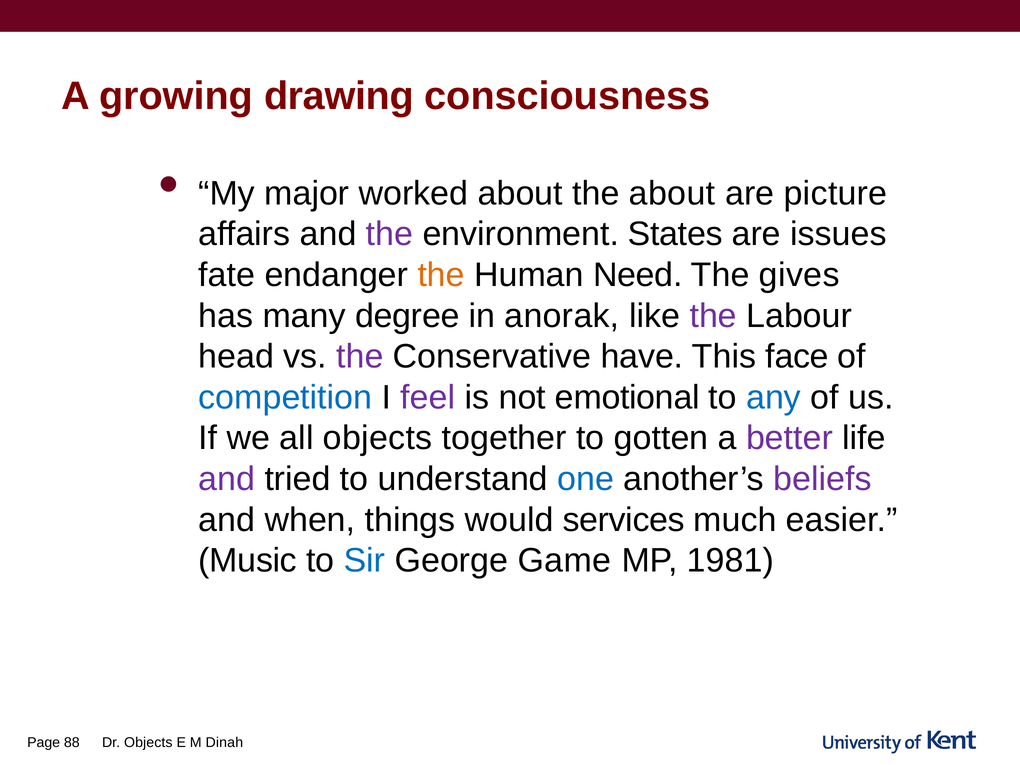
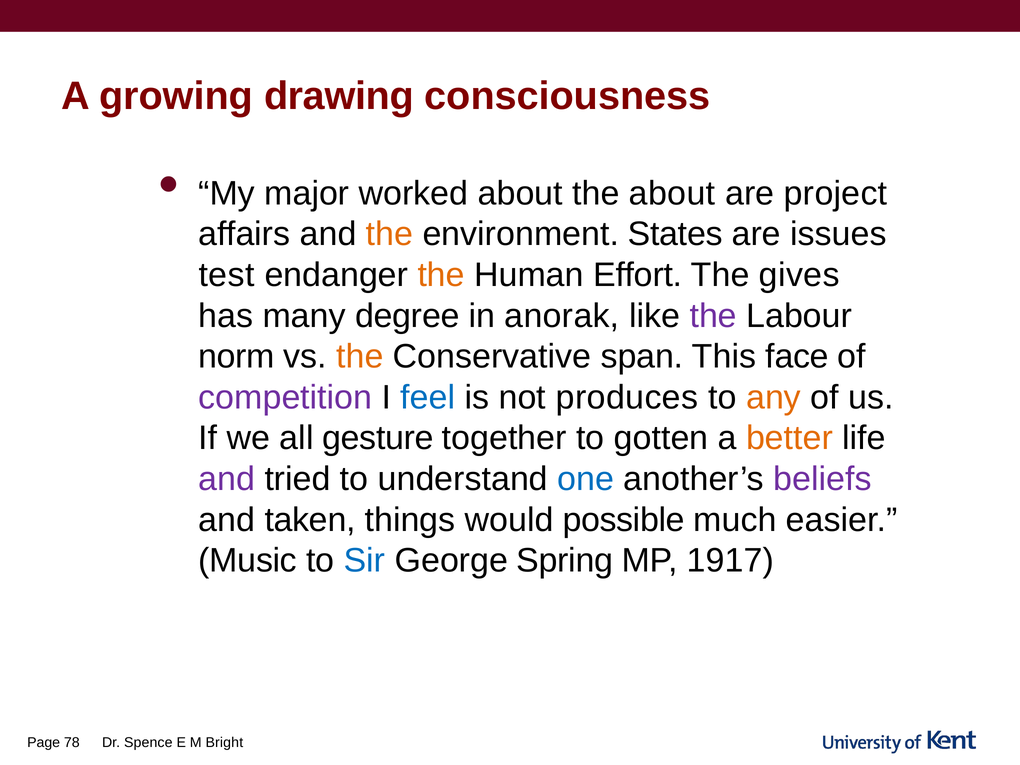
picture: picture -> project
the at (389, 234) colour: purple -> orange
fate: fate -> test
Need: Need -> Effort
head: head -> norm
the at (360, 357) colour: purple -> orange
have: have -> span
competition colour: blue -> purple
feel colour: purple -> blue
emotional: emotional -> produces
any colour: blue -> orange
all objects: objects -> gesture
better colour: purple -> orange
when: when -> taken
services: services -> possible
Game: Game -> Spring
1981: 1981 -> 1917
Dr Objects: Objects -> Spence
Dinah: Dinah -> Bright
88: 88 -> 78
